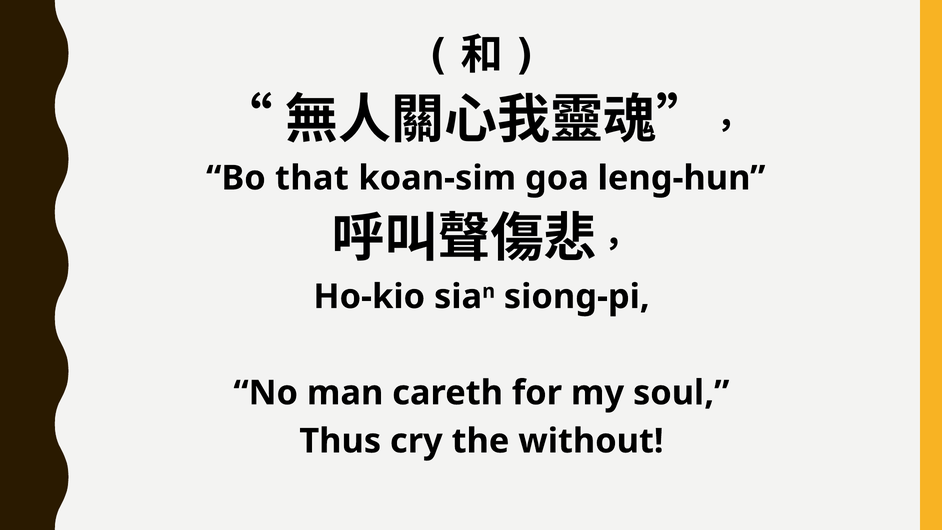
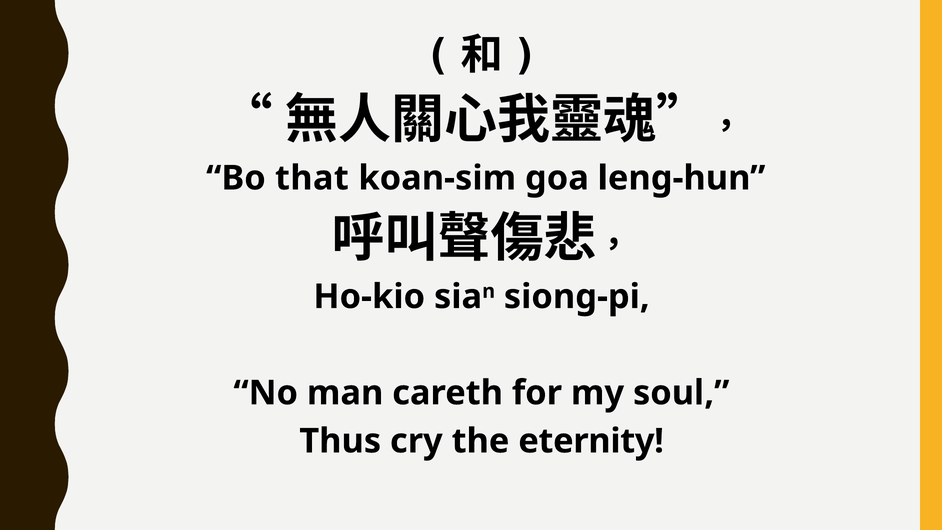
without: without -> eternity
